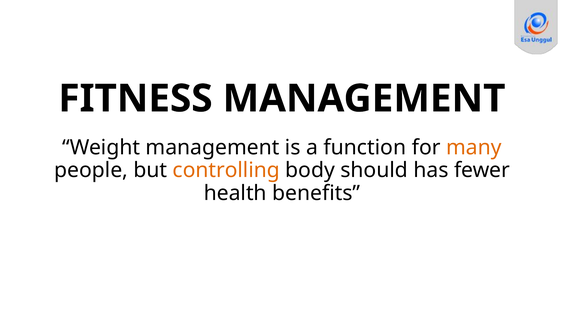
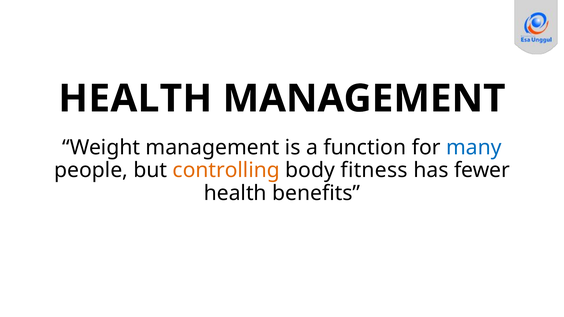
FITNESS at (135, 99): FITNESS -> HEALTH
many colour: orange -> blue
should: should -> fitness
